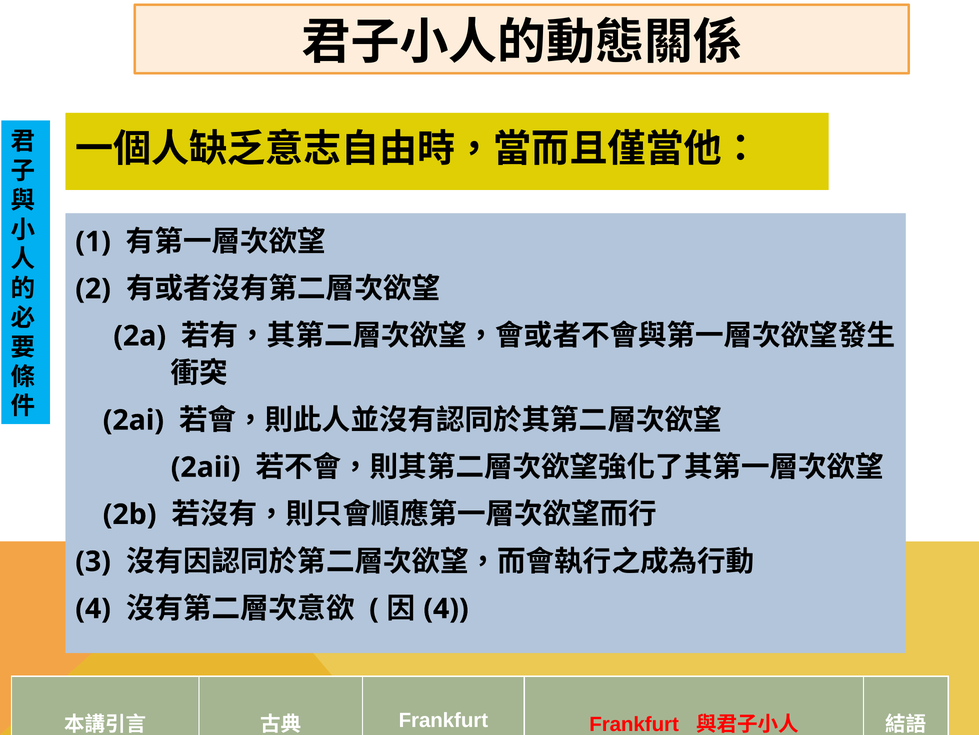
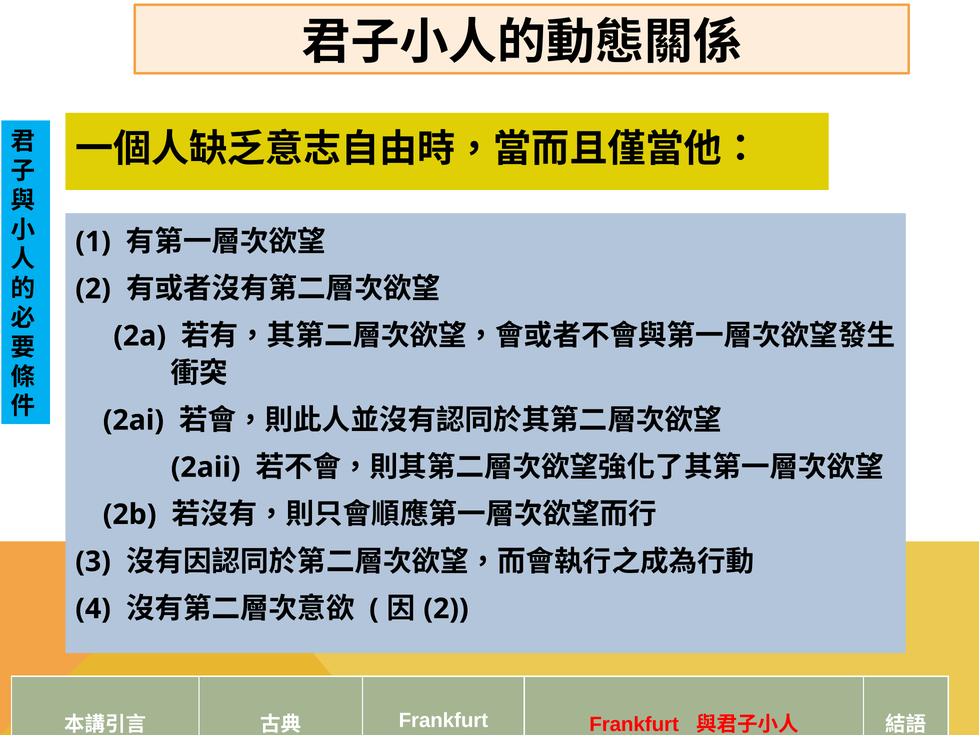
4 at (446, 608): 4 -> 2
